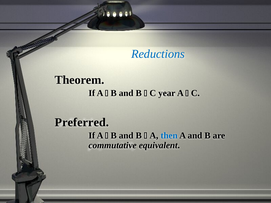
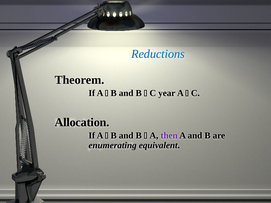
Preferred: Preferred -> Allocation
then colour: blue -> purple
commutative: commutative -> enumerating
